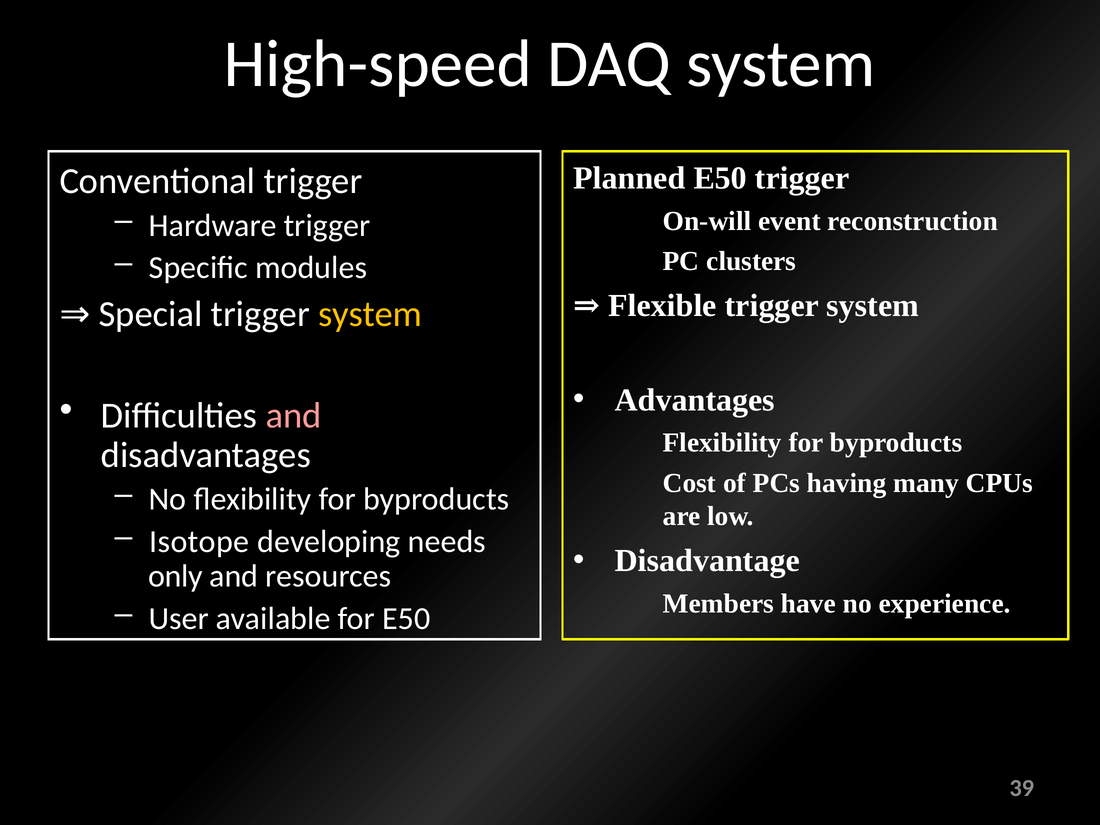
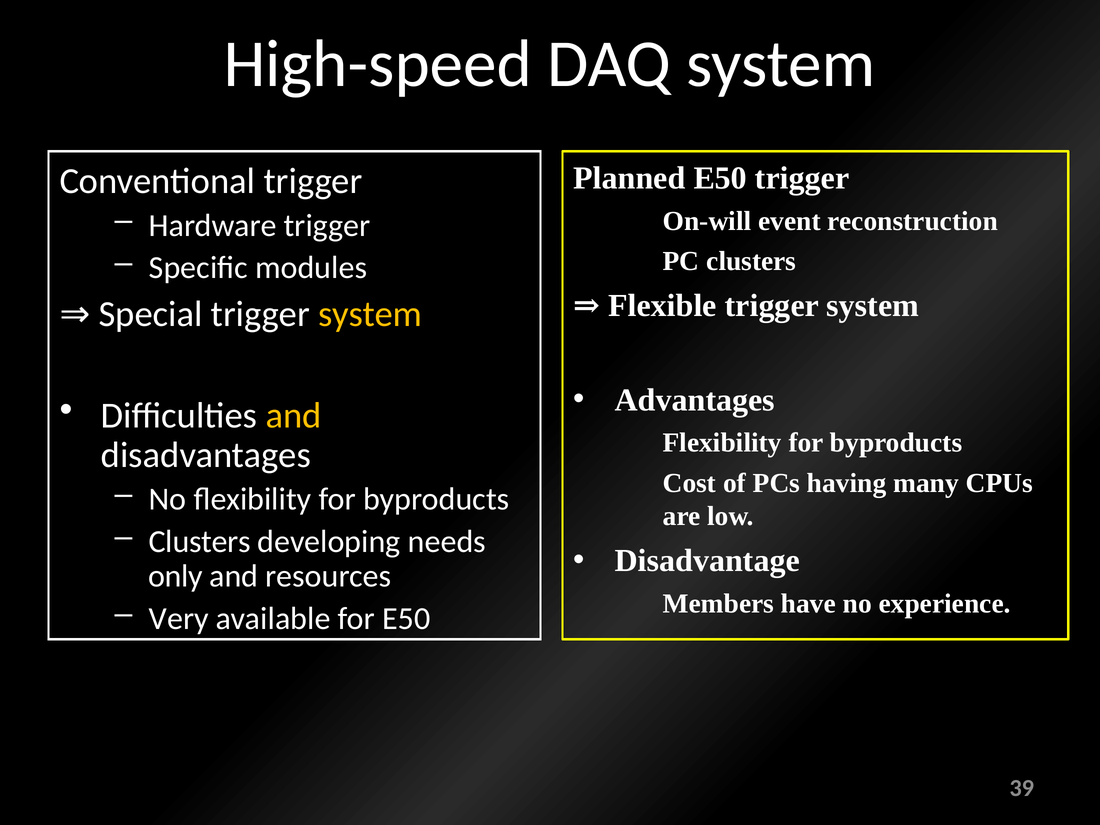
and at (294, 416) colour: pink -> yellow
Isotope at (199, 542): Isotope -> Clusters
User: User -> Very
